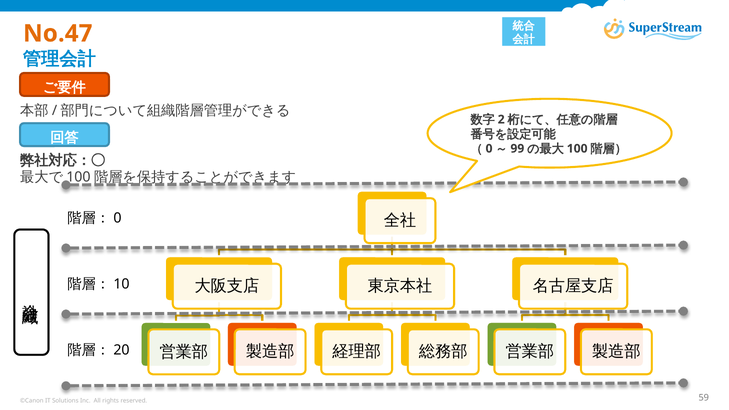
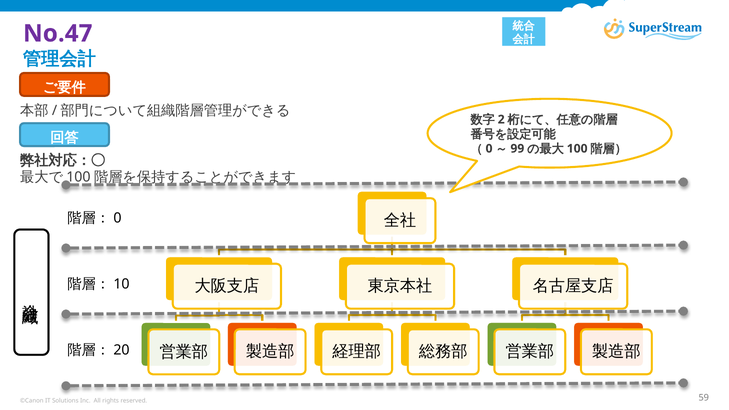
No.47 colour: orange -> purple
